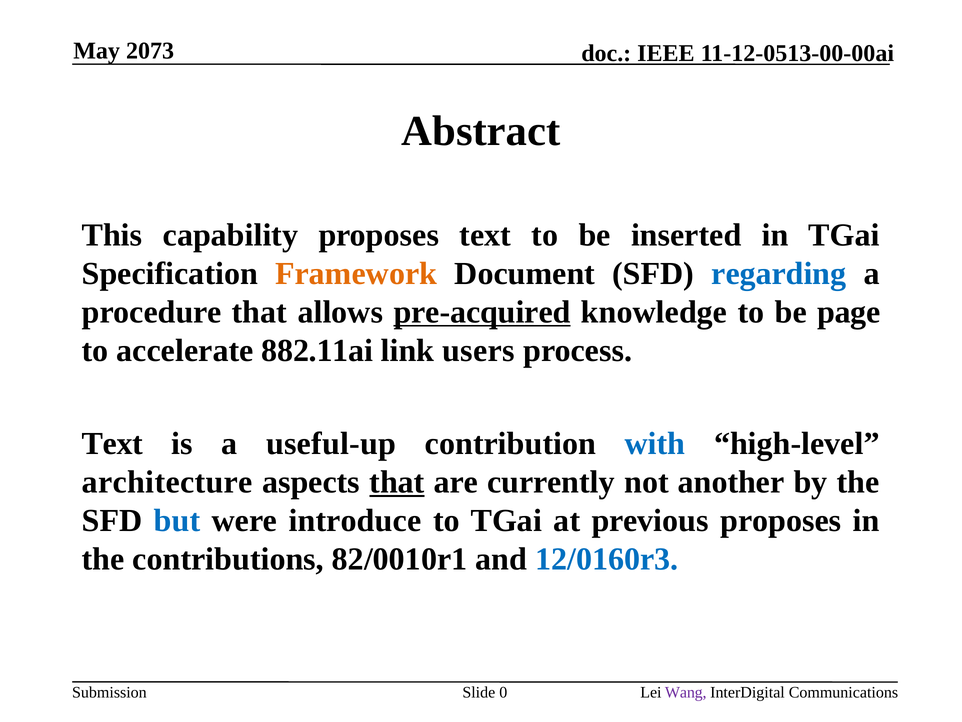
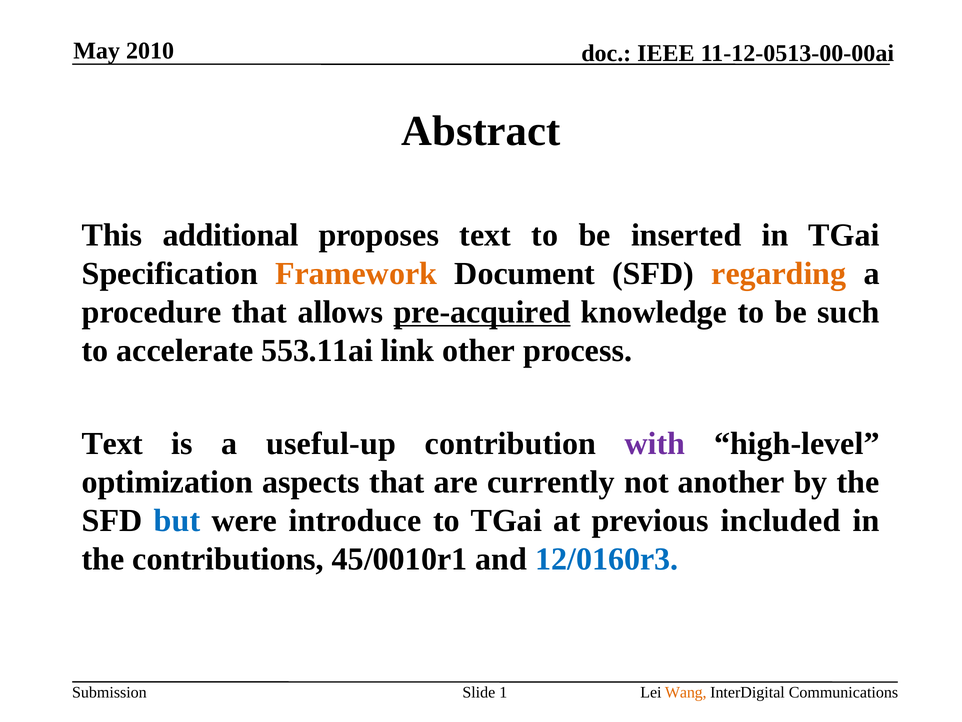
2073: 2073 -> 2010
capability: capability -> additional
regarding colour: blue -> orange
page: page -> such
882.11ai: 882.11ai -> 553.11ai
users: users -> other
with colour: blue -> purple
architecture: architecture -> optimization
that at (397, 482) underline: present -> none
previous proposes: proposes -> included
82/0010r1: 82/0010r1 -> 45/0010r1
0: 0 -> 1
Wang colour: purple -> orange
